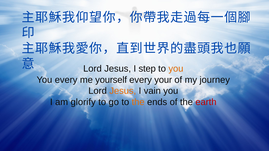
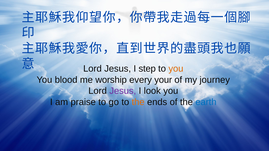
You every: every -> blood
yourself: yourself -> worship
Jesus at (123, 91) colour: orange -> purple
vain: vain -> look
glorify: glorify -> praise
earth colour: red -> blue
